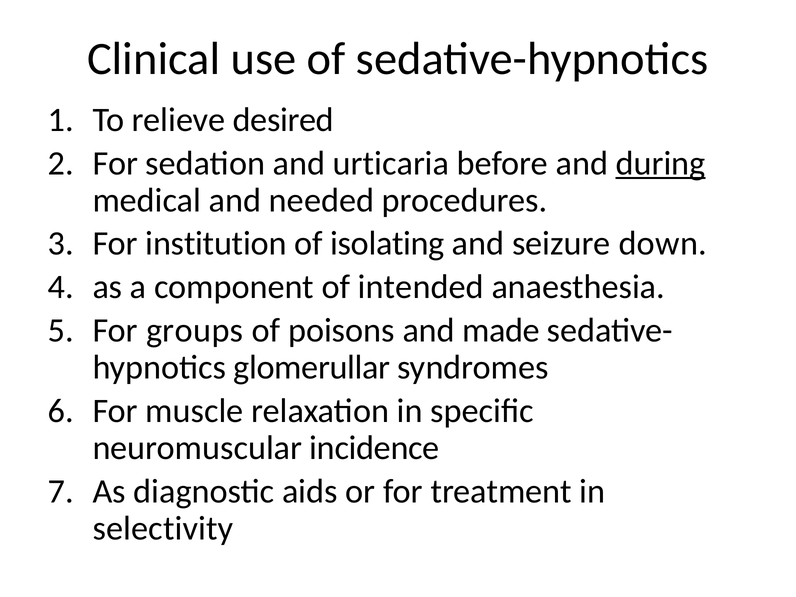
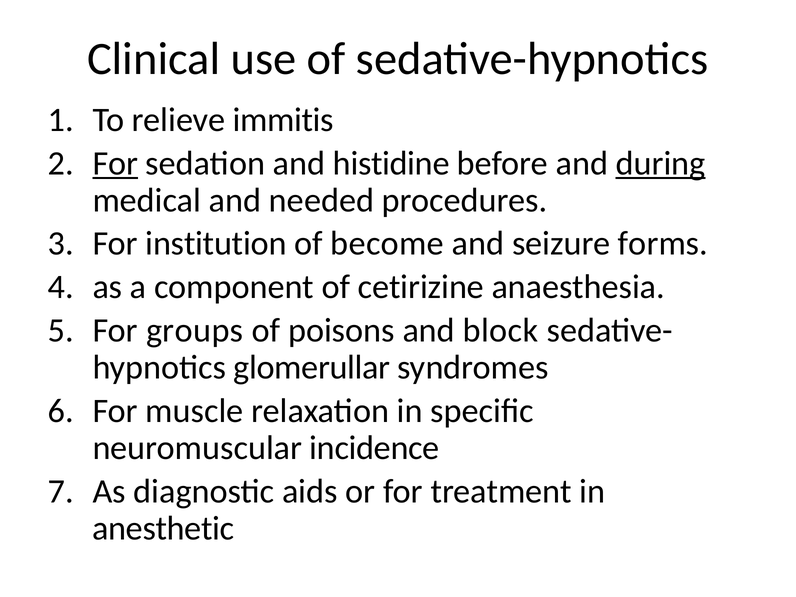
desired: desired -> immitis
For at (115, 163) underline: none -> present
urticaria: urticaria -> histidine
isolating: isolating -> become
down: down -> forms
intended: intended -> cetirizine
made: made -> block
selectivity: selectivity -> anesthetic
